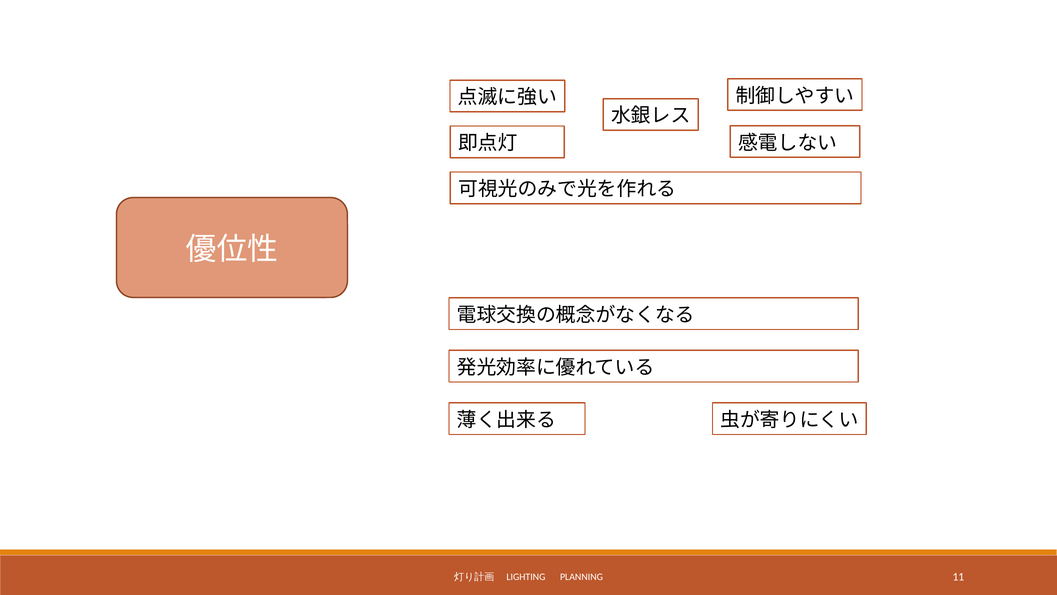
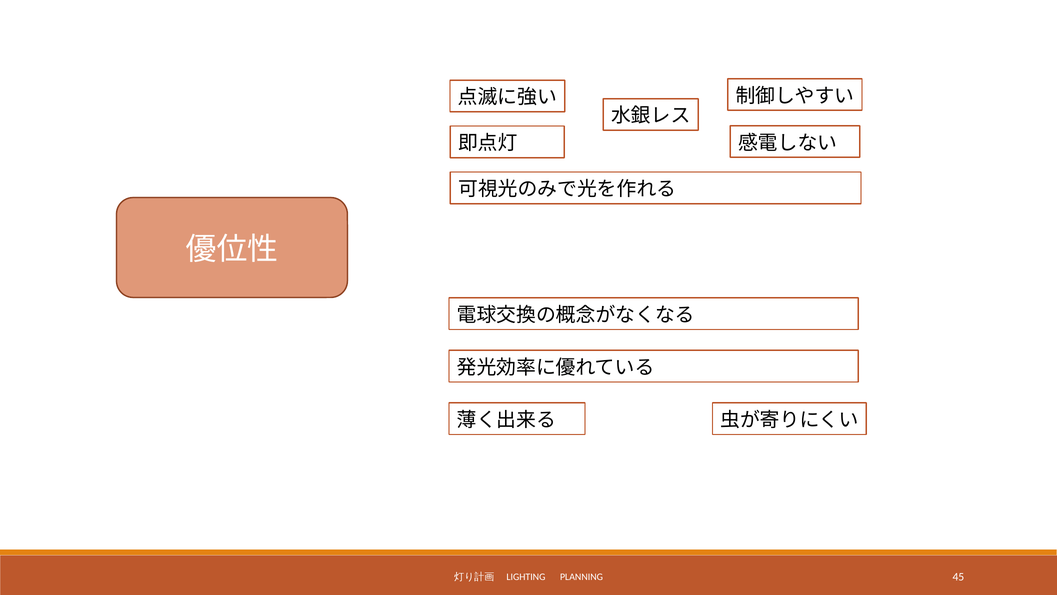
11: 11 -> 45
